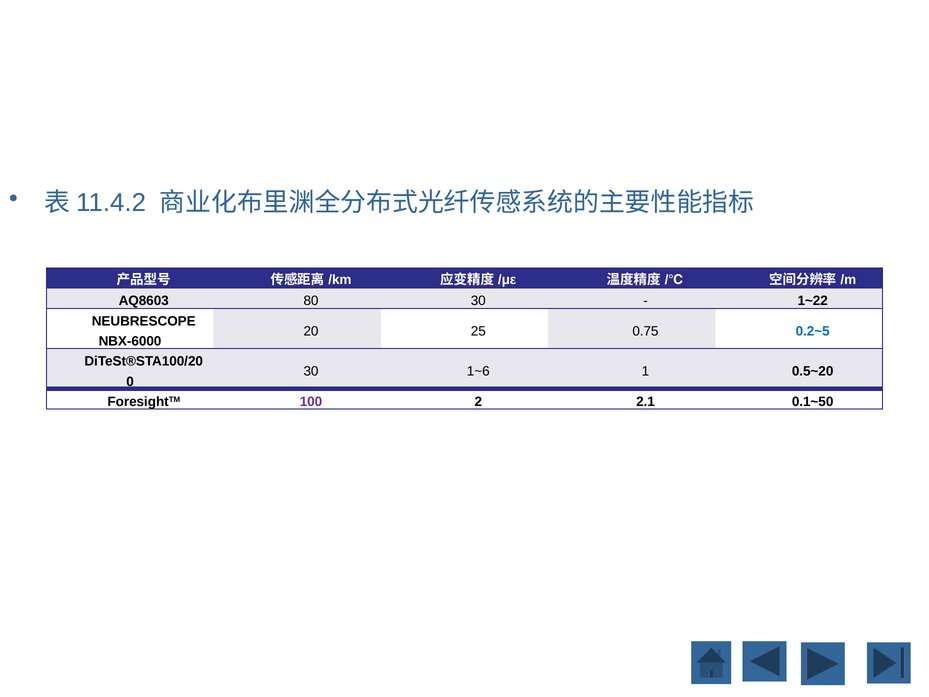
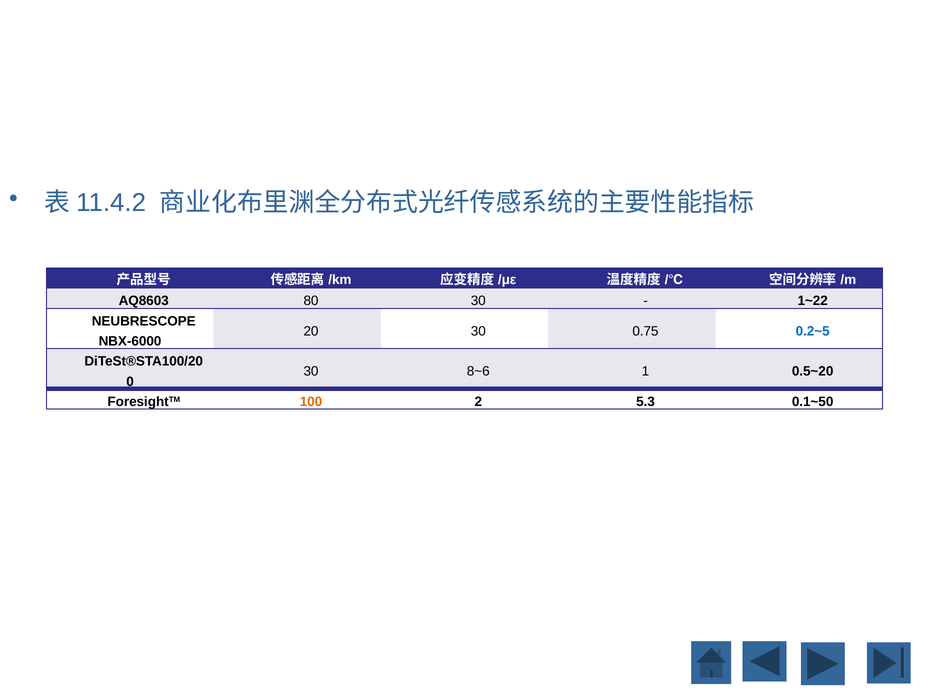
20 25: 25 -> 30
1~6: 1~6 -> 8~6
100 colour: purple -> orange
2.1: 2.1 -> 5.3
